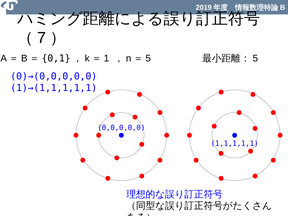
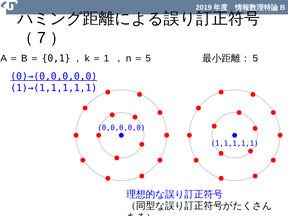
0)→(0,0,0,0,0 underline: none -> present
